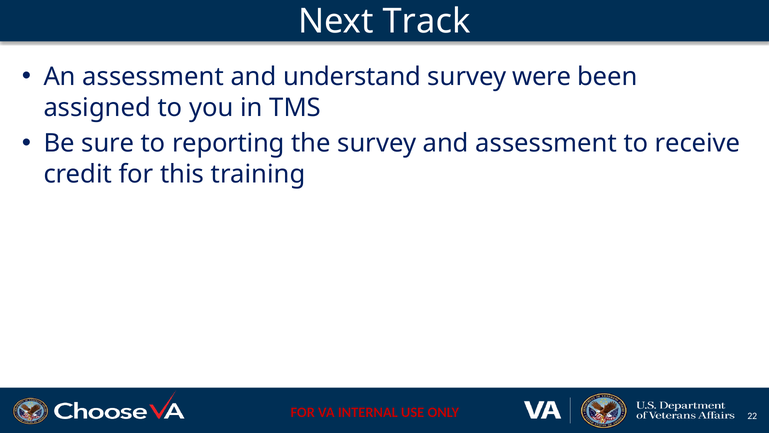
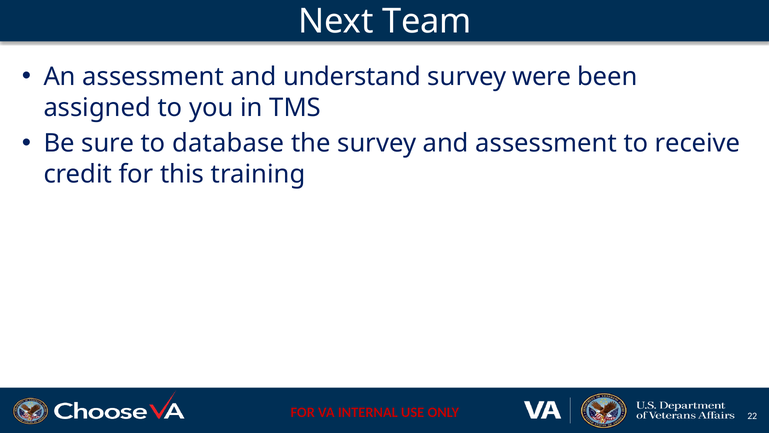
Track: Track -> Team
reporting: reporting -> database
